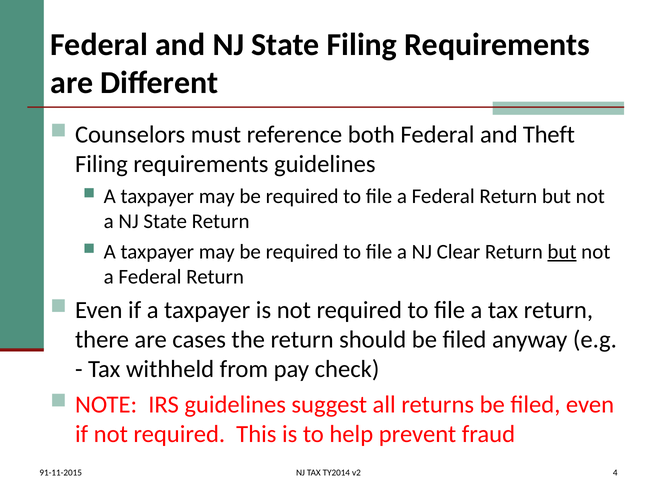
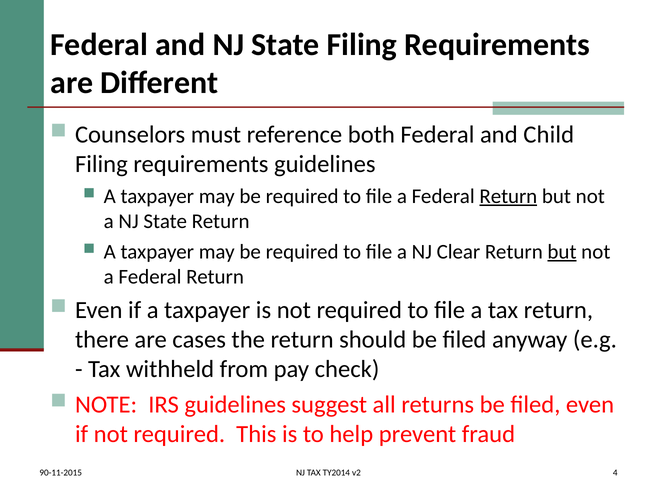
Theft: Theft -> Child
Return at (508, 197) underline: none -> present
91-11-2015: 91-11-2015 -> 90-11-2015
